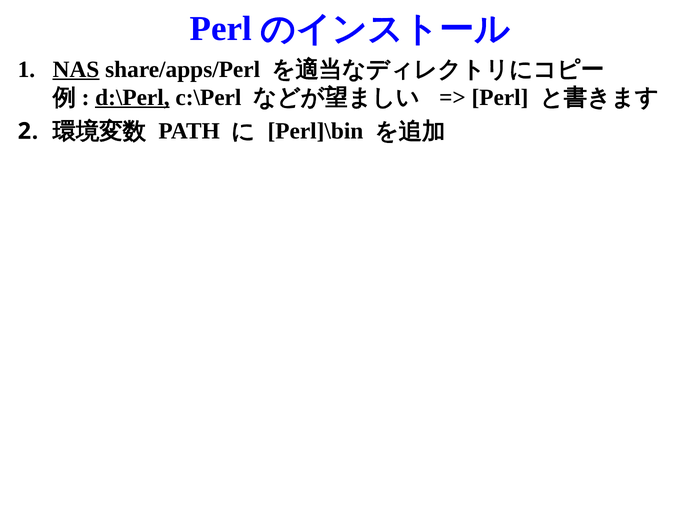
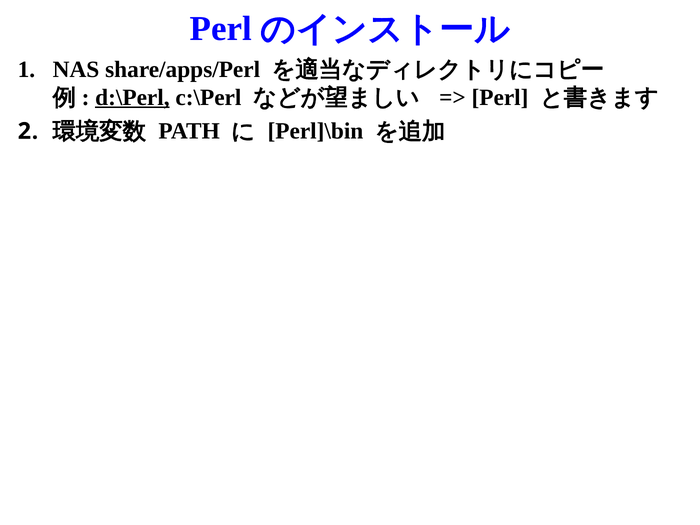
NAS underline: present -> none
